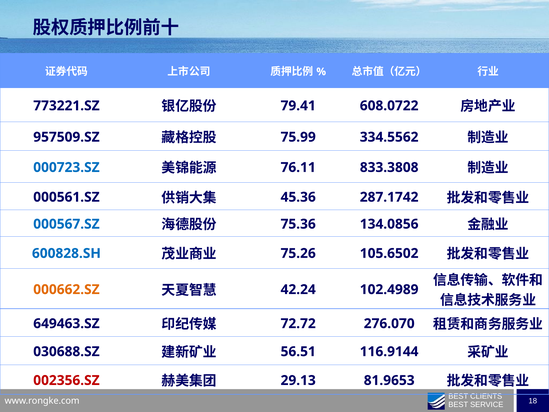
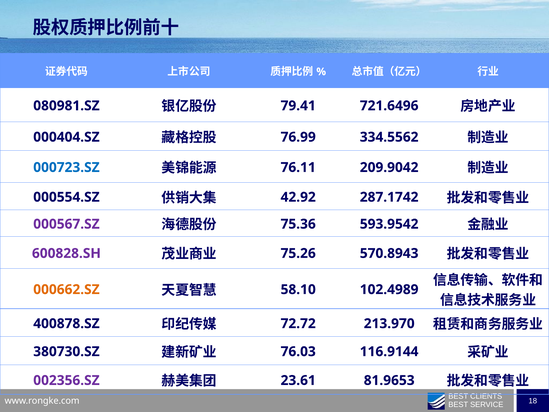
773221.SZ: 773221.SZ -> 080981.SZ
608.0722: 608.0722 -> 721.6496
957509.SZ: 957509.SZ -> 000404.SZ
75.99: 75.99 -> 76.99
833.3808: 833.3808 -> 209.9042
000561.SZ: 000561.SZ -> 000554.SZ
45.36: 45.36 -> 42.92
000567.SZ colour: blue -> purple
134.0856: 134.0856 -> 593.9542
600828.SH colour: blue -> purple
105.6502: 105.6502 -> 570.8943
42.24: 42.24 -> 58.10
649463.SZ: 649463.SZ -> 400878.SZ
276.070: 276.070 -> 213.970
030688.SZ: 030688.SZ -> 380730.SZ
56.51: 56.51 -> 76.03
002356.SZ colour: red -> purple
29.13: 29.13 -> 23.61
